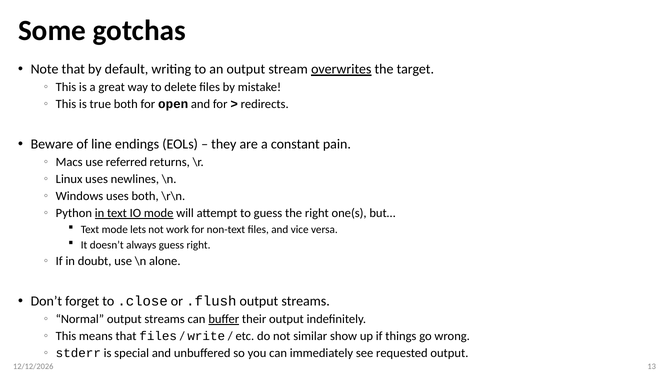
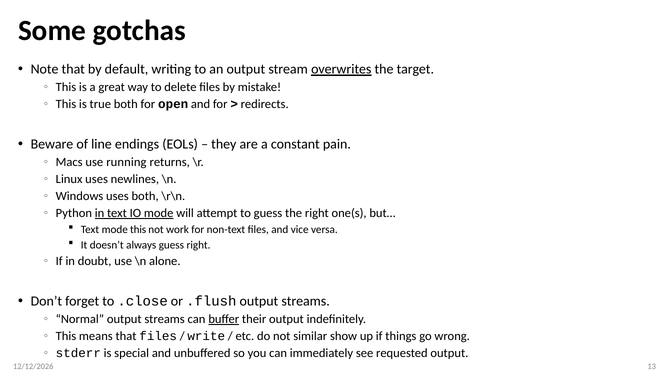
referred: referred -> running
mode lets: lets -> this
